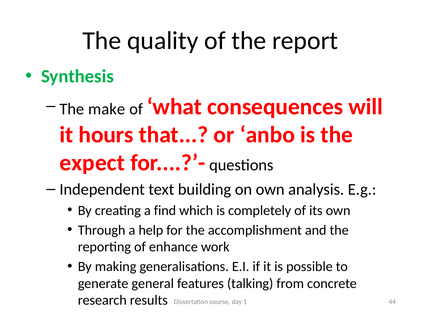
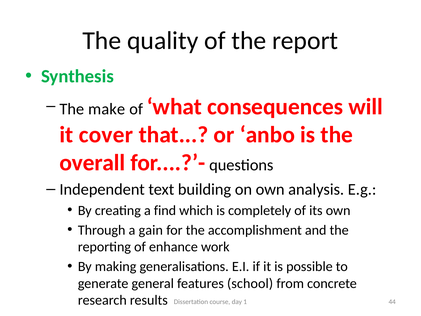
hours: hours -> cover
expect: expect -> overall
help: help -> gain
talking: talking -> school
